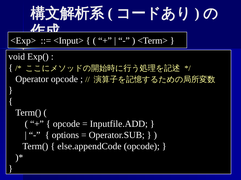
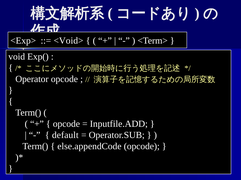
<Input>: <Input> -> <Void>
options: options -> default
